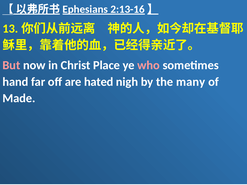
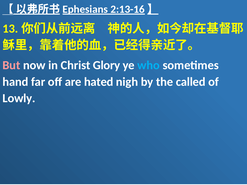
Place: Place -> Glory
who colour: pink -> light blue
many: many -> called
Made: Made -> Lowly
